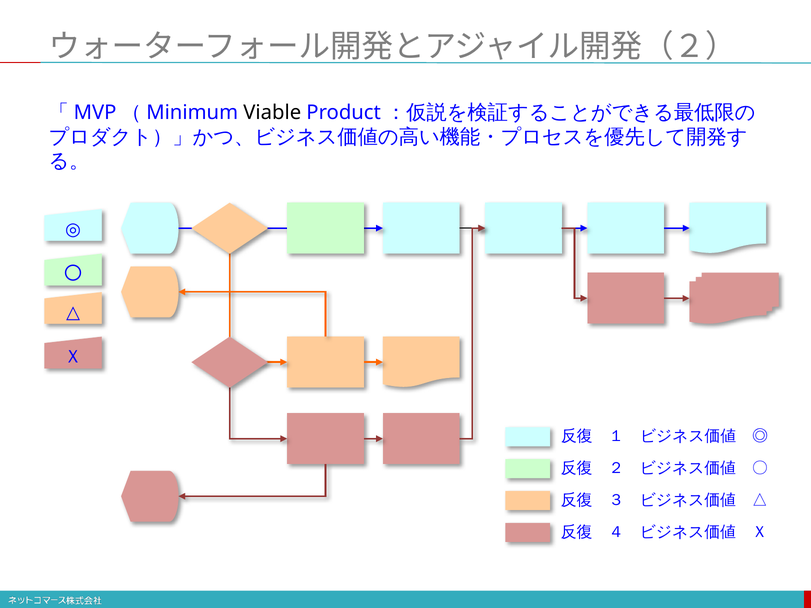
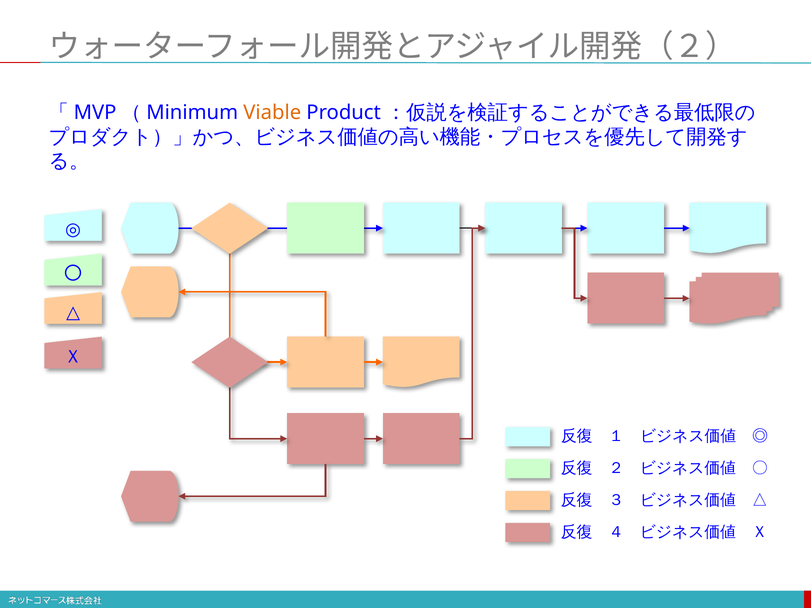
Viable colour: black -> orange
